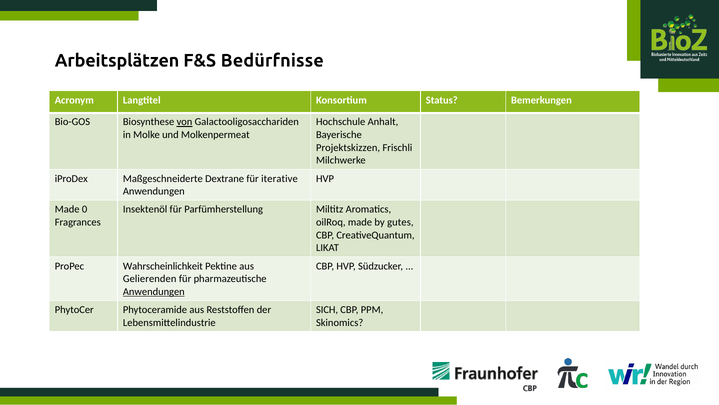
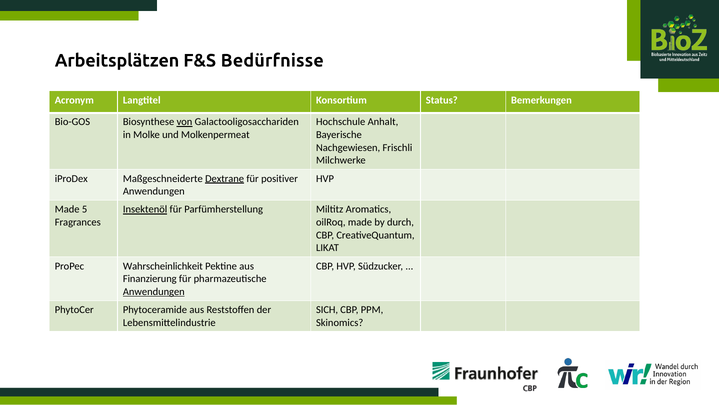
Projektskizzen: Projektskizzen -> Nachgewiesen
Dextrane underline: none -> present
iterative: iterative -> positiver
0: 0 -> 5
Insektenöl underline: none -> present
gutes: gutes -> durch
Gelierenden: Gelierenden -> Finanzierung
